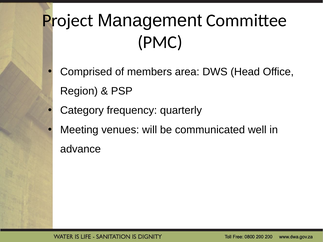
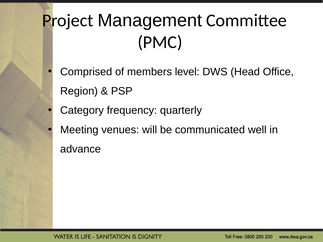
area: area -> level
